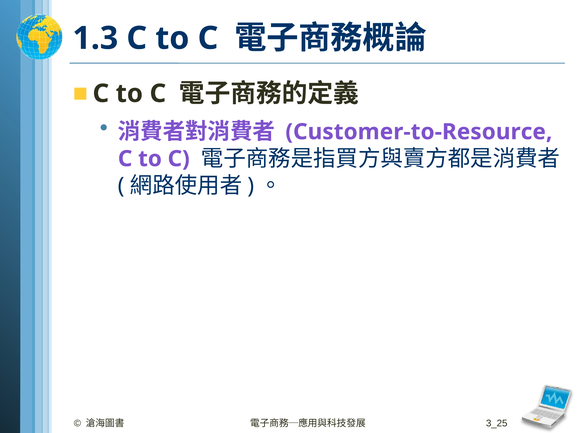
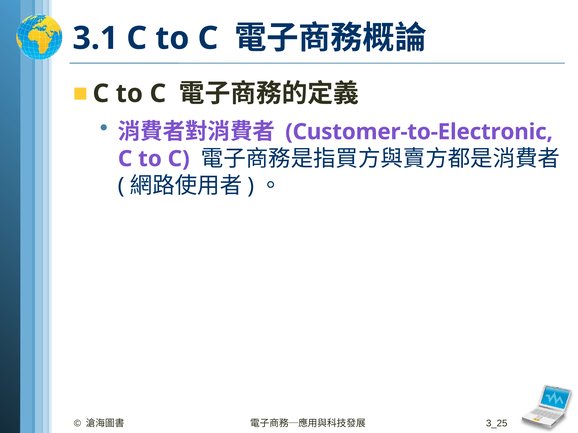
1.3: 1.3 -> 3.1
Customer-to-Resource: Customer-to-Resource -> Customer-to-Electronic
